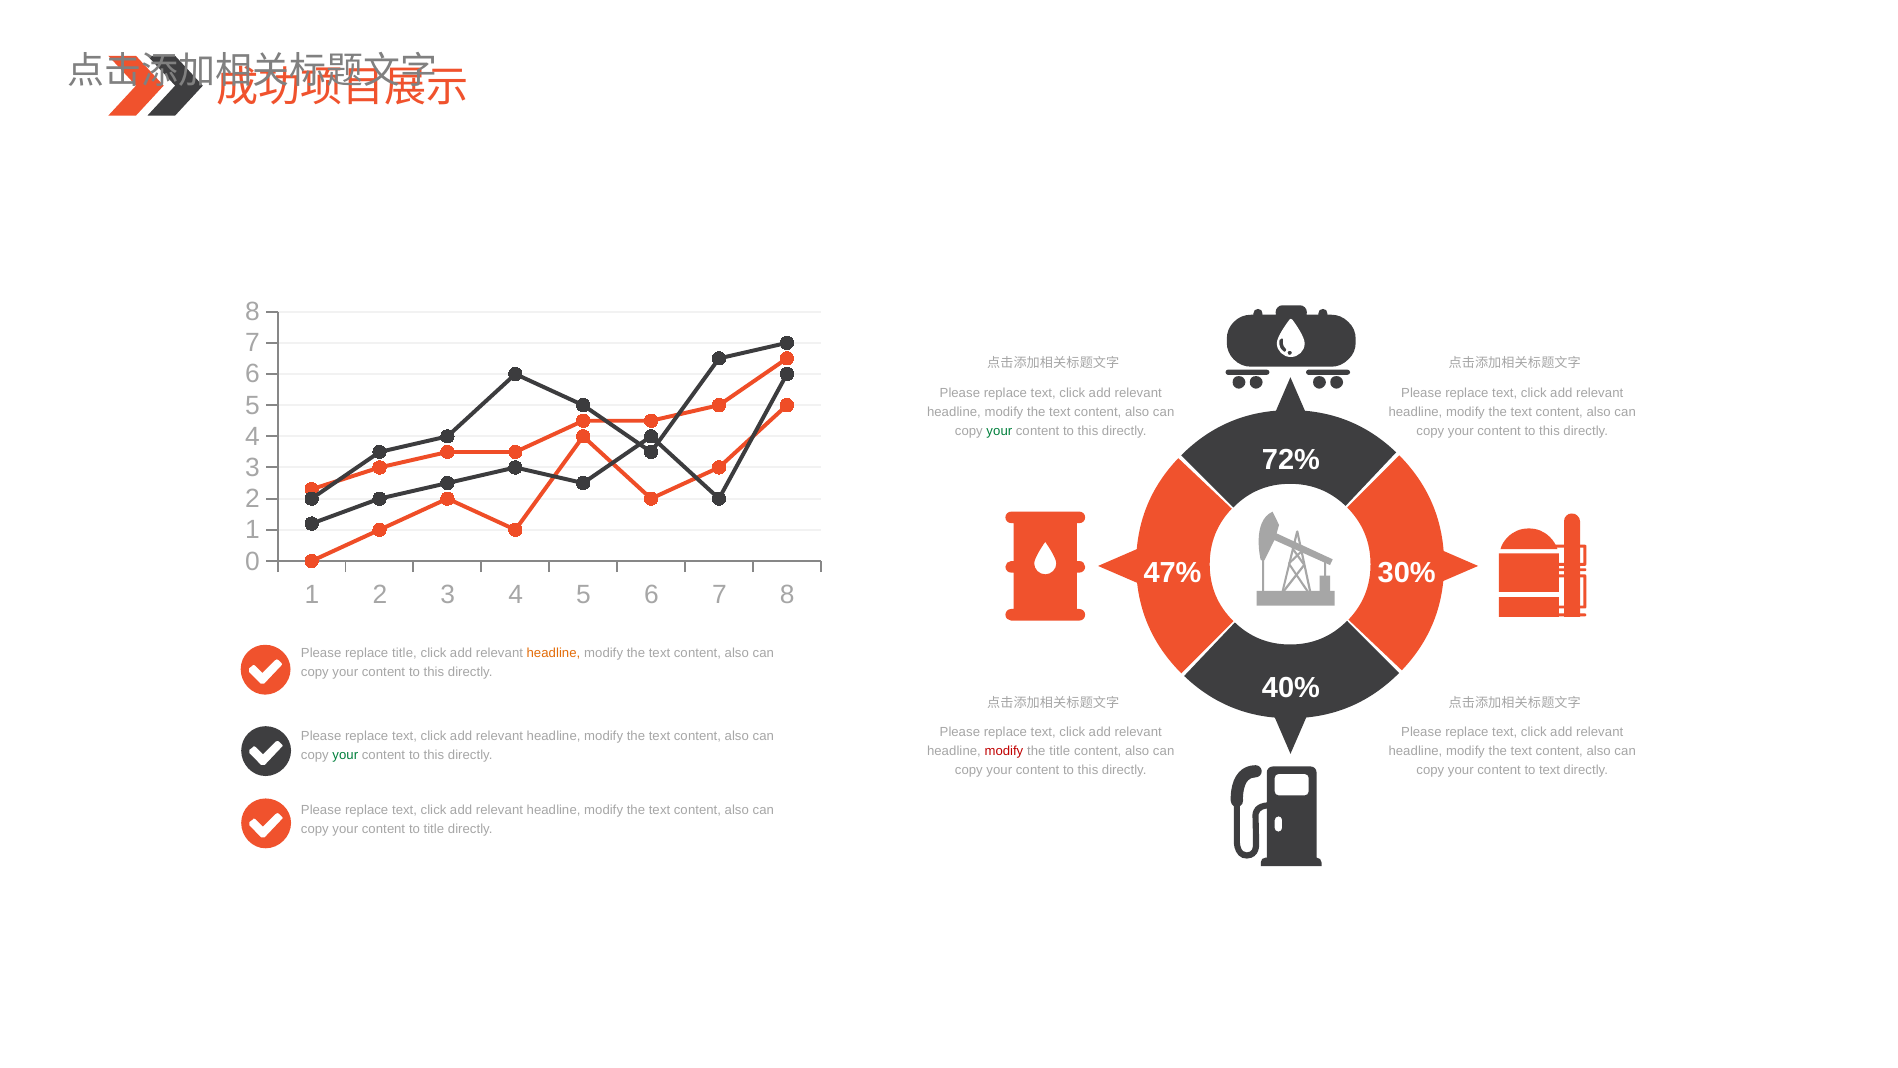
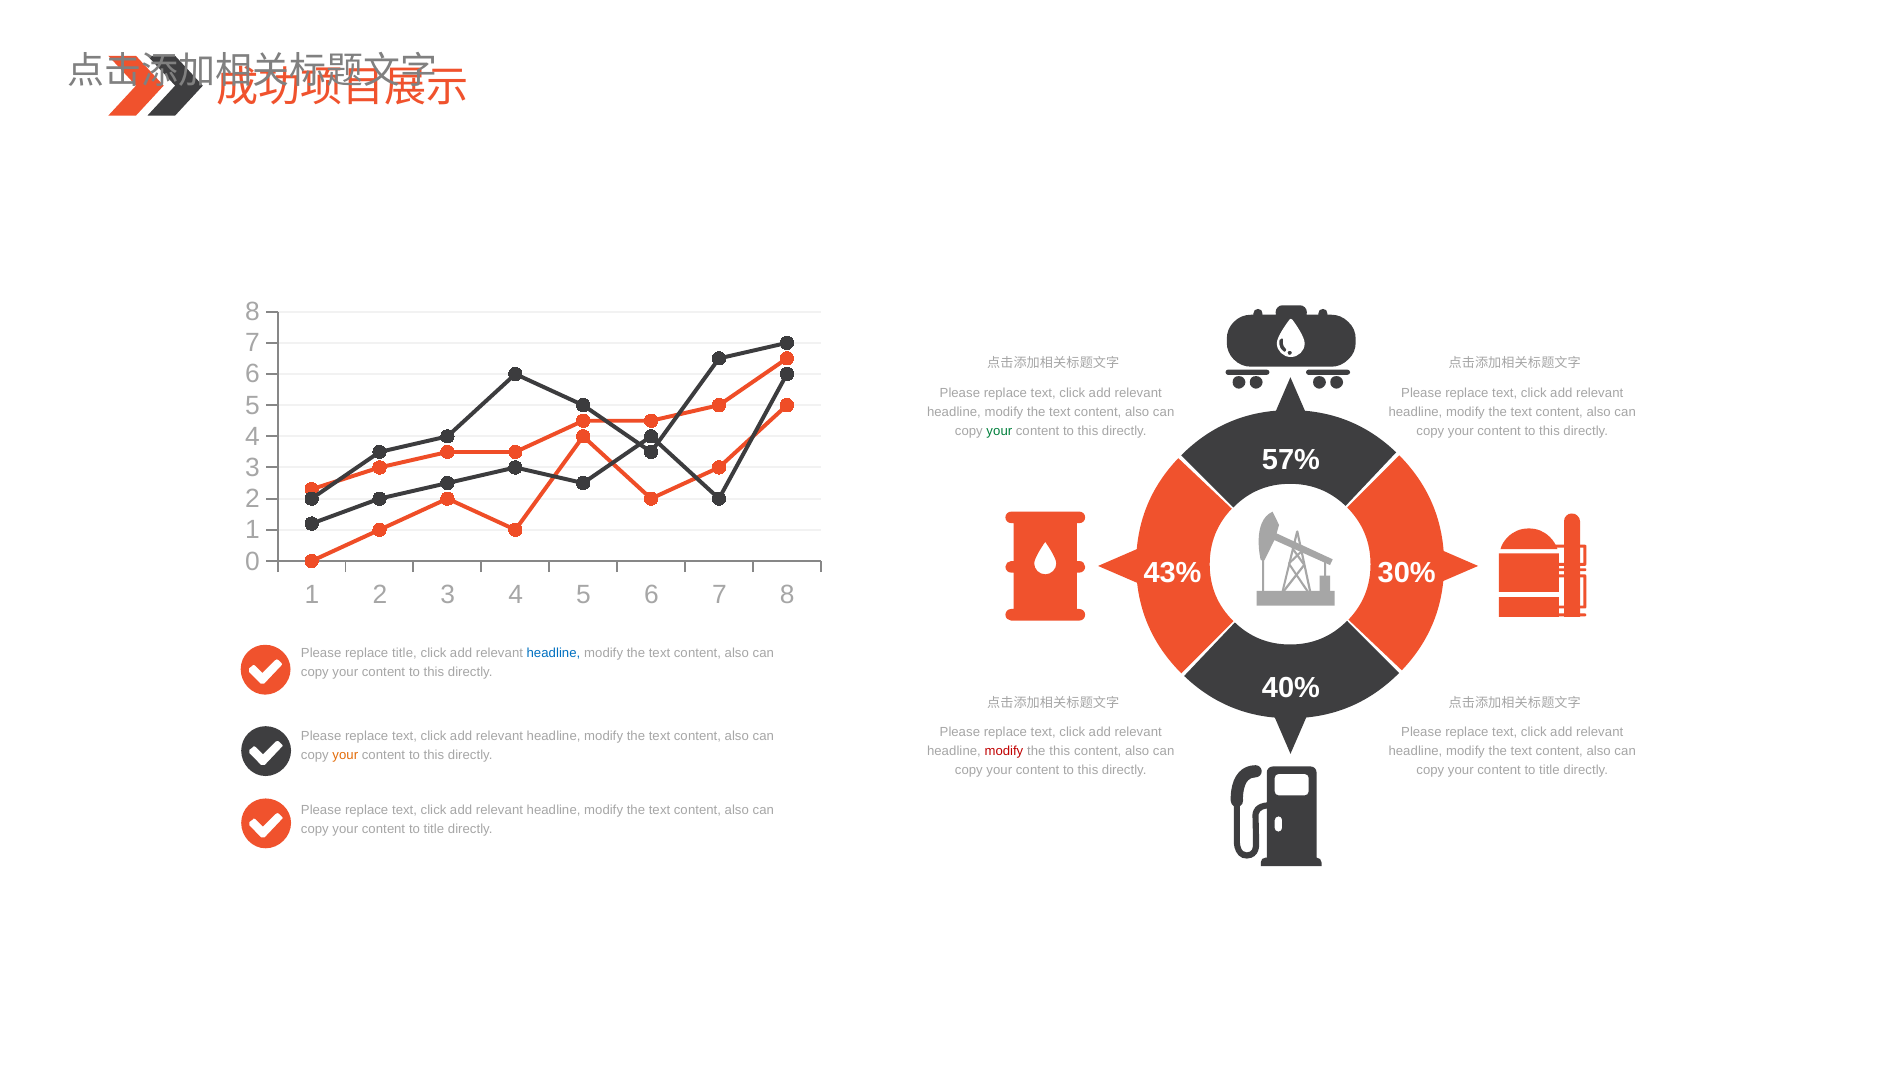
72%: 72% -> 57%
47%: 47% -> 43%
headline at (553, 653) colour: orange -> blue
the title: title -> this
your at (345, 755) colour: green -> orange
text at (1550, 770): text -> title
